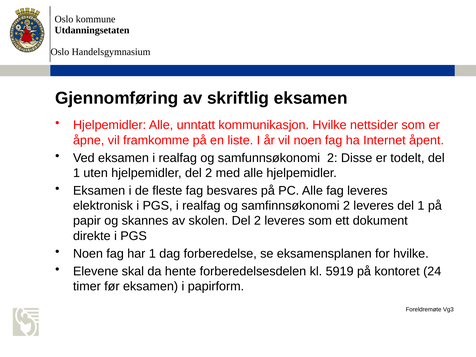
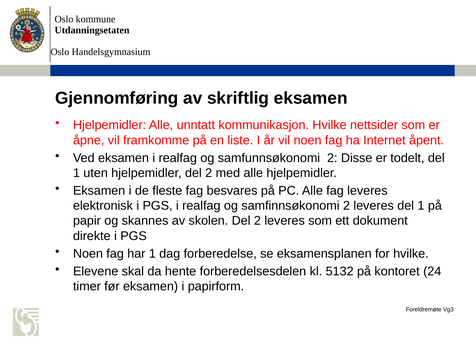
5919: 5919 -> 5132
